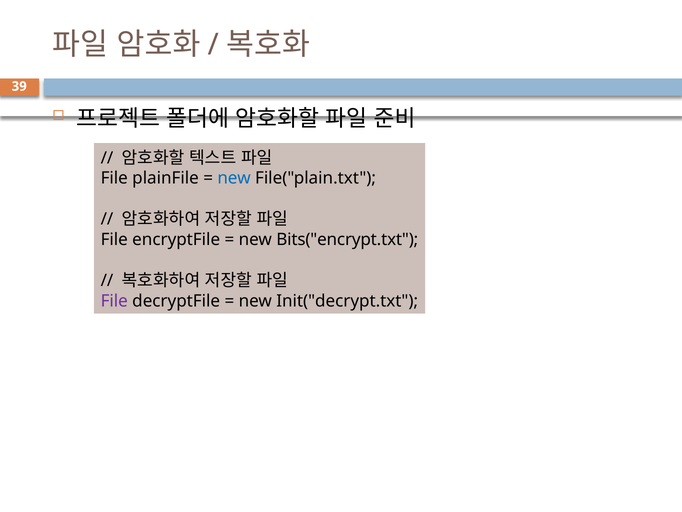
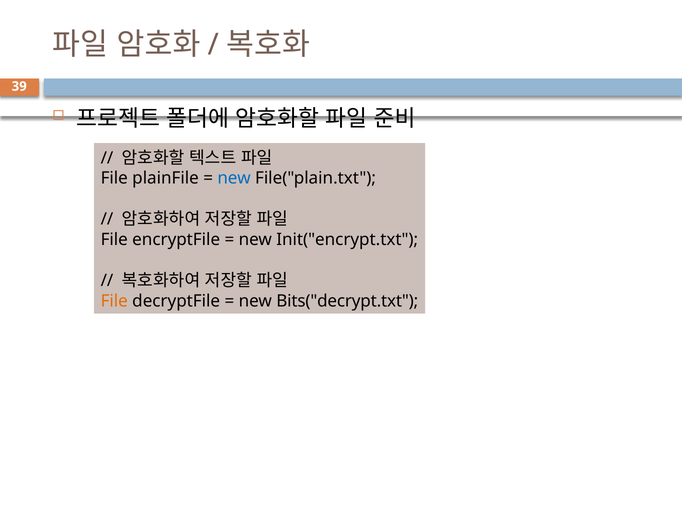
Bits("encrypt.txt: Bits("encrypt.txt -> Init("encrypt.txt
File at (114, 301) colour: purple -> orange
Init("decrypt.txt: Init("decrypt.txt -> Bits("decrypt.txt
